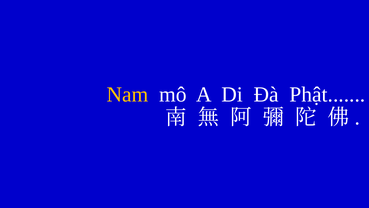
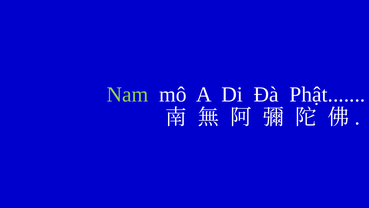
Nam colour: yellow -> light green
